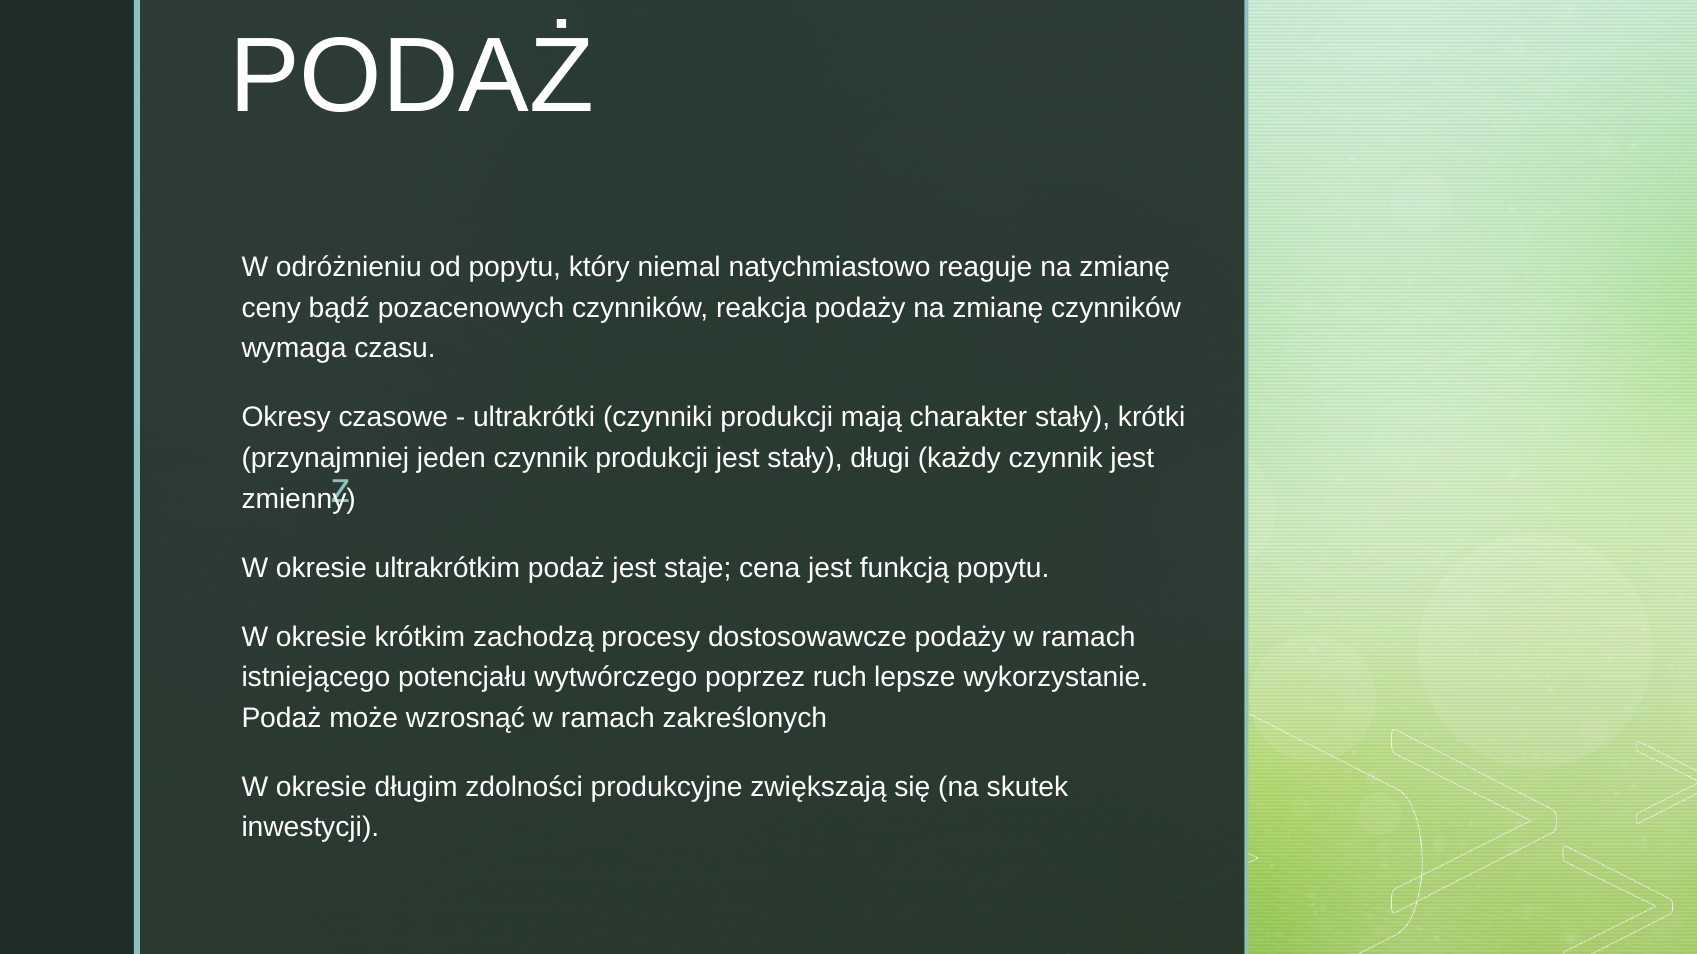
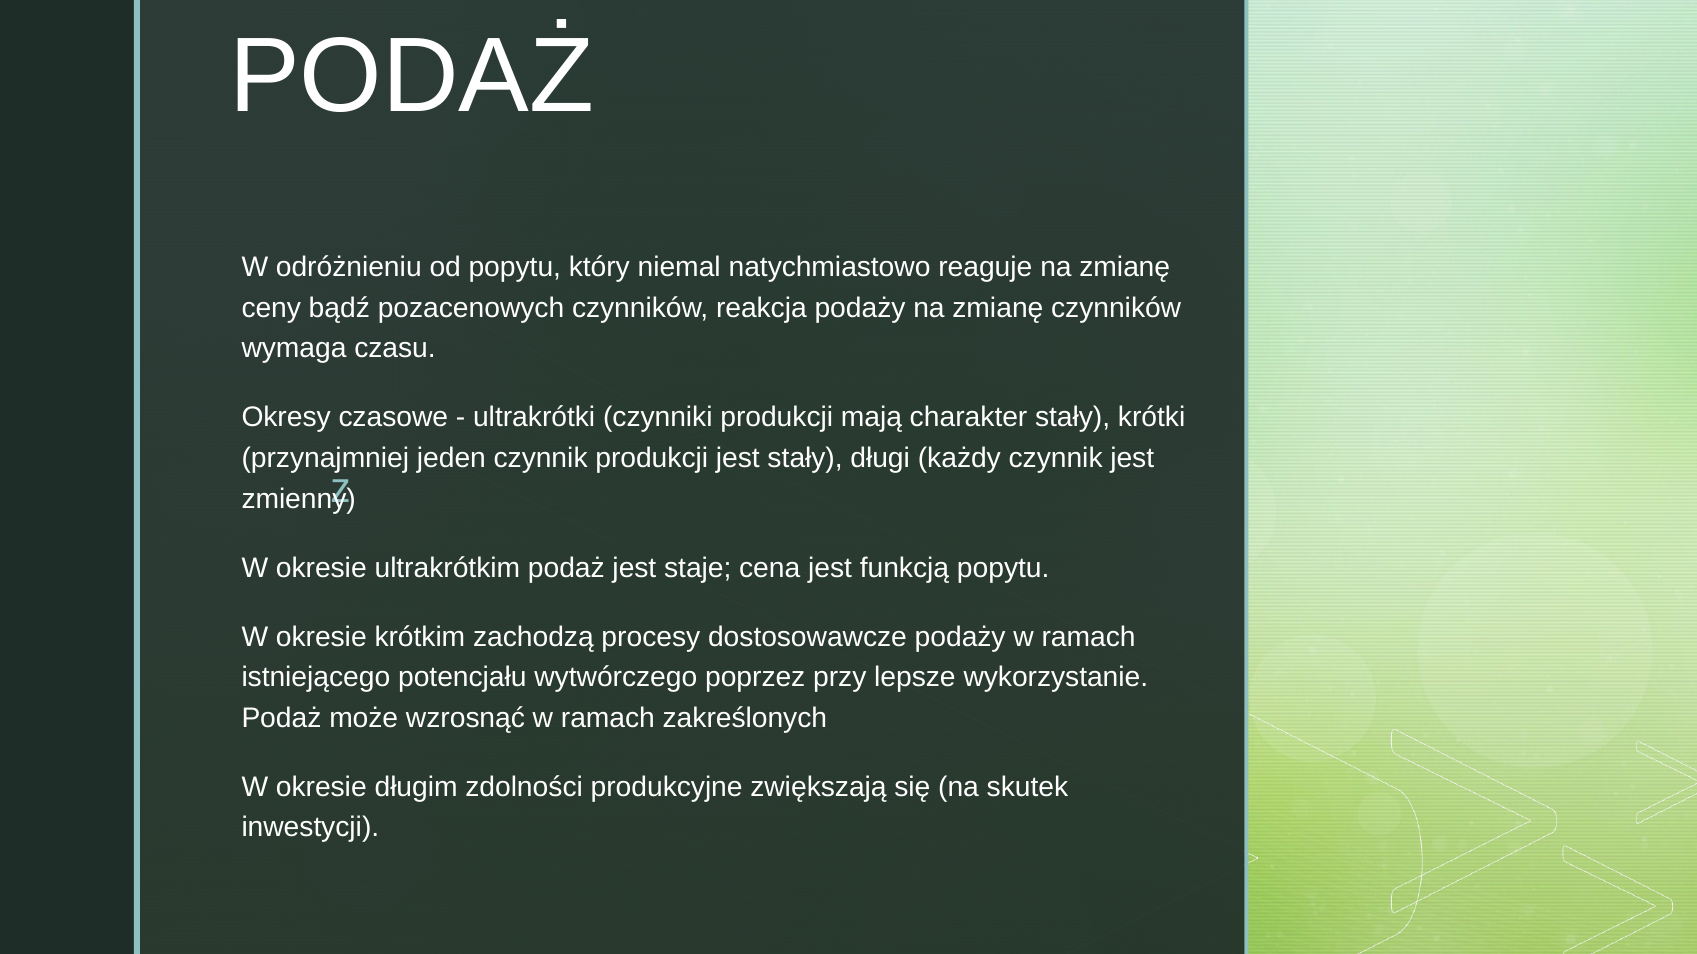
ruch: ruch -> przy
